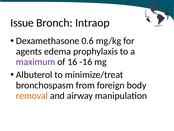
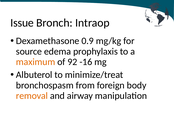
0.6: 0.6 -> 0.9
agents: agents -> source
maximum colour: purple -> orange
16: 16 -> 92
